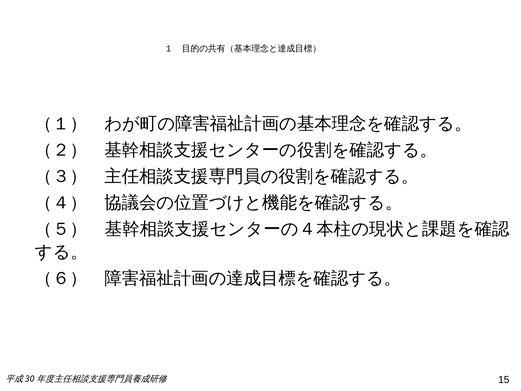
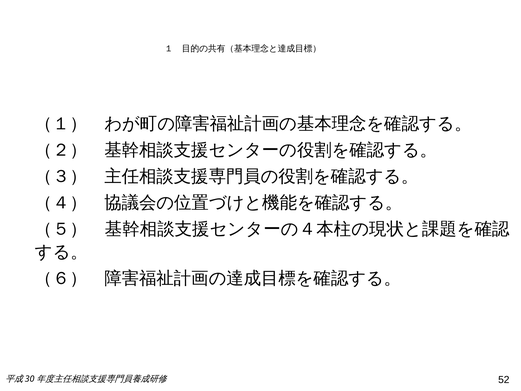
15: 15 -> 52
